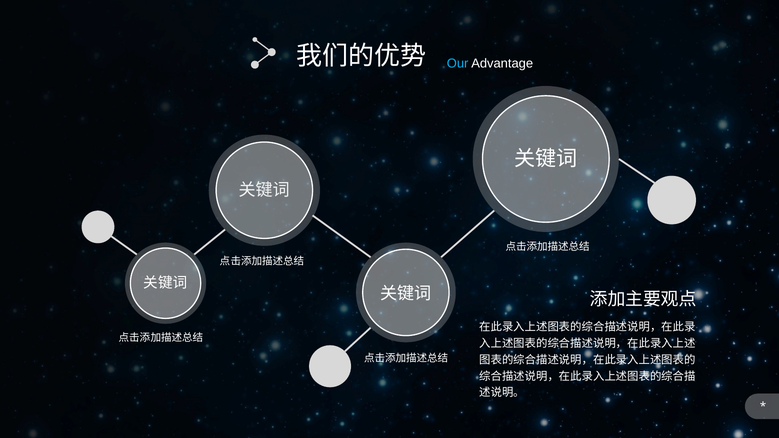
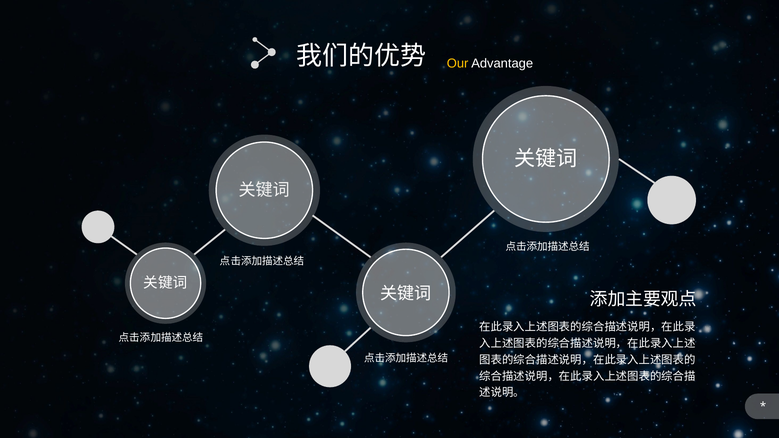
Our colour: light blue -> yellow
